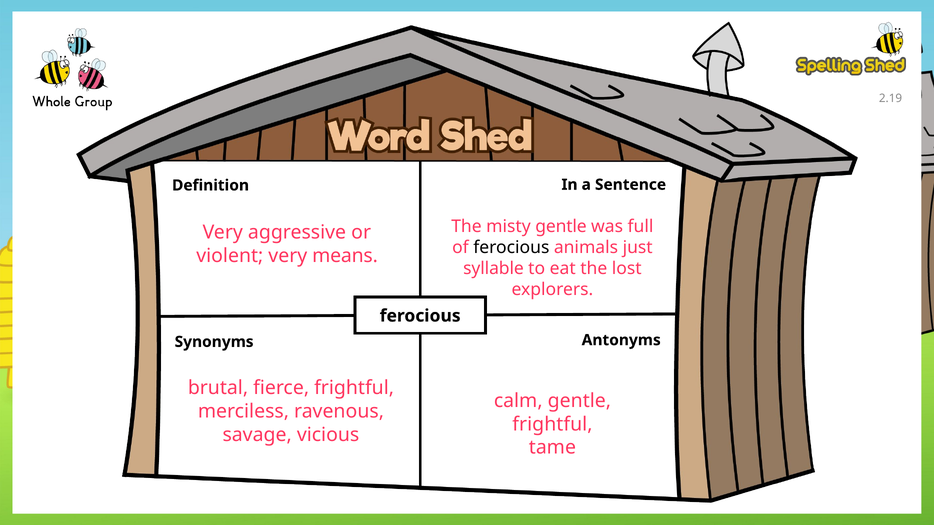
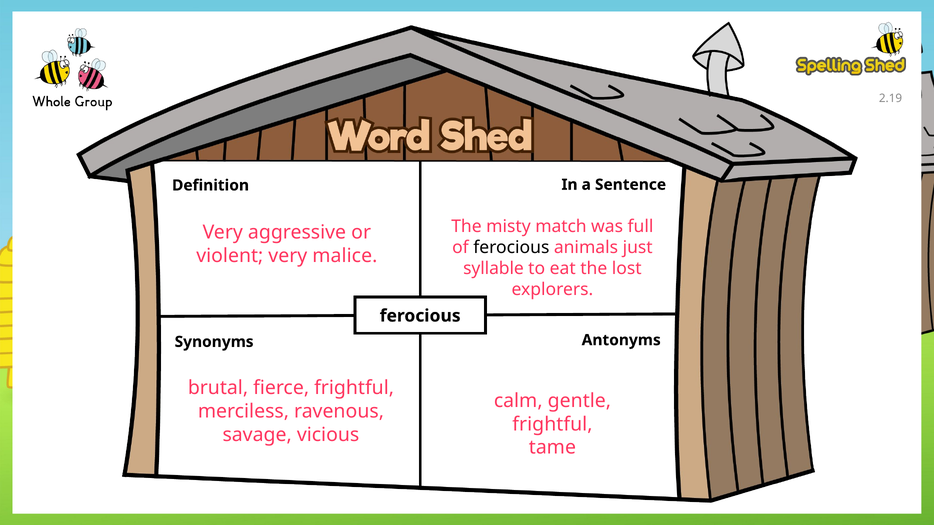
misty gentle: gentle -> match
means: means -> malice
